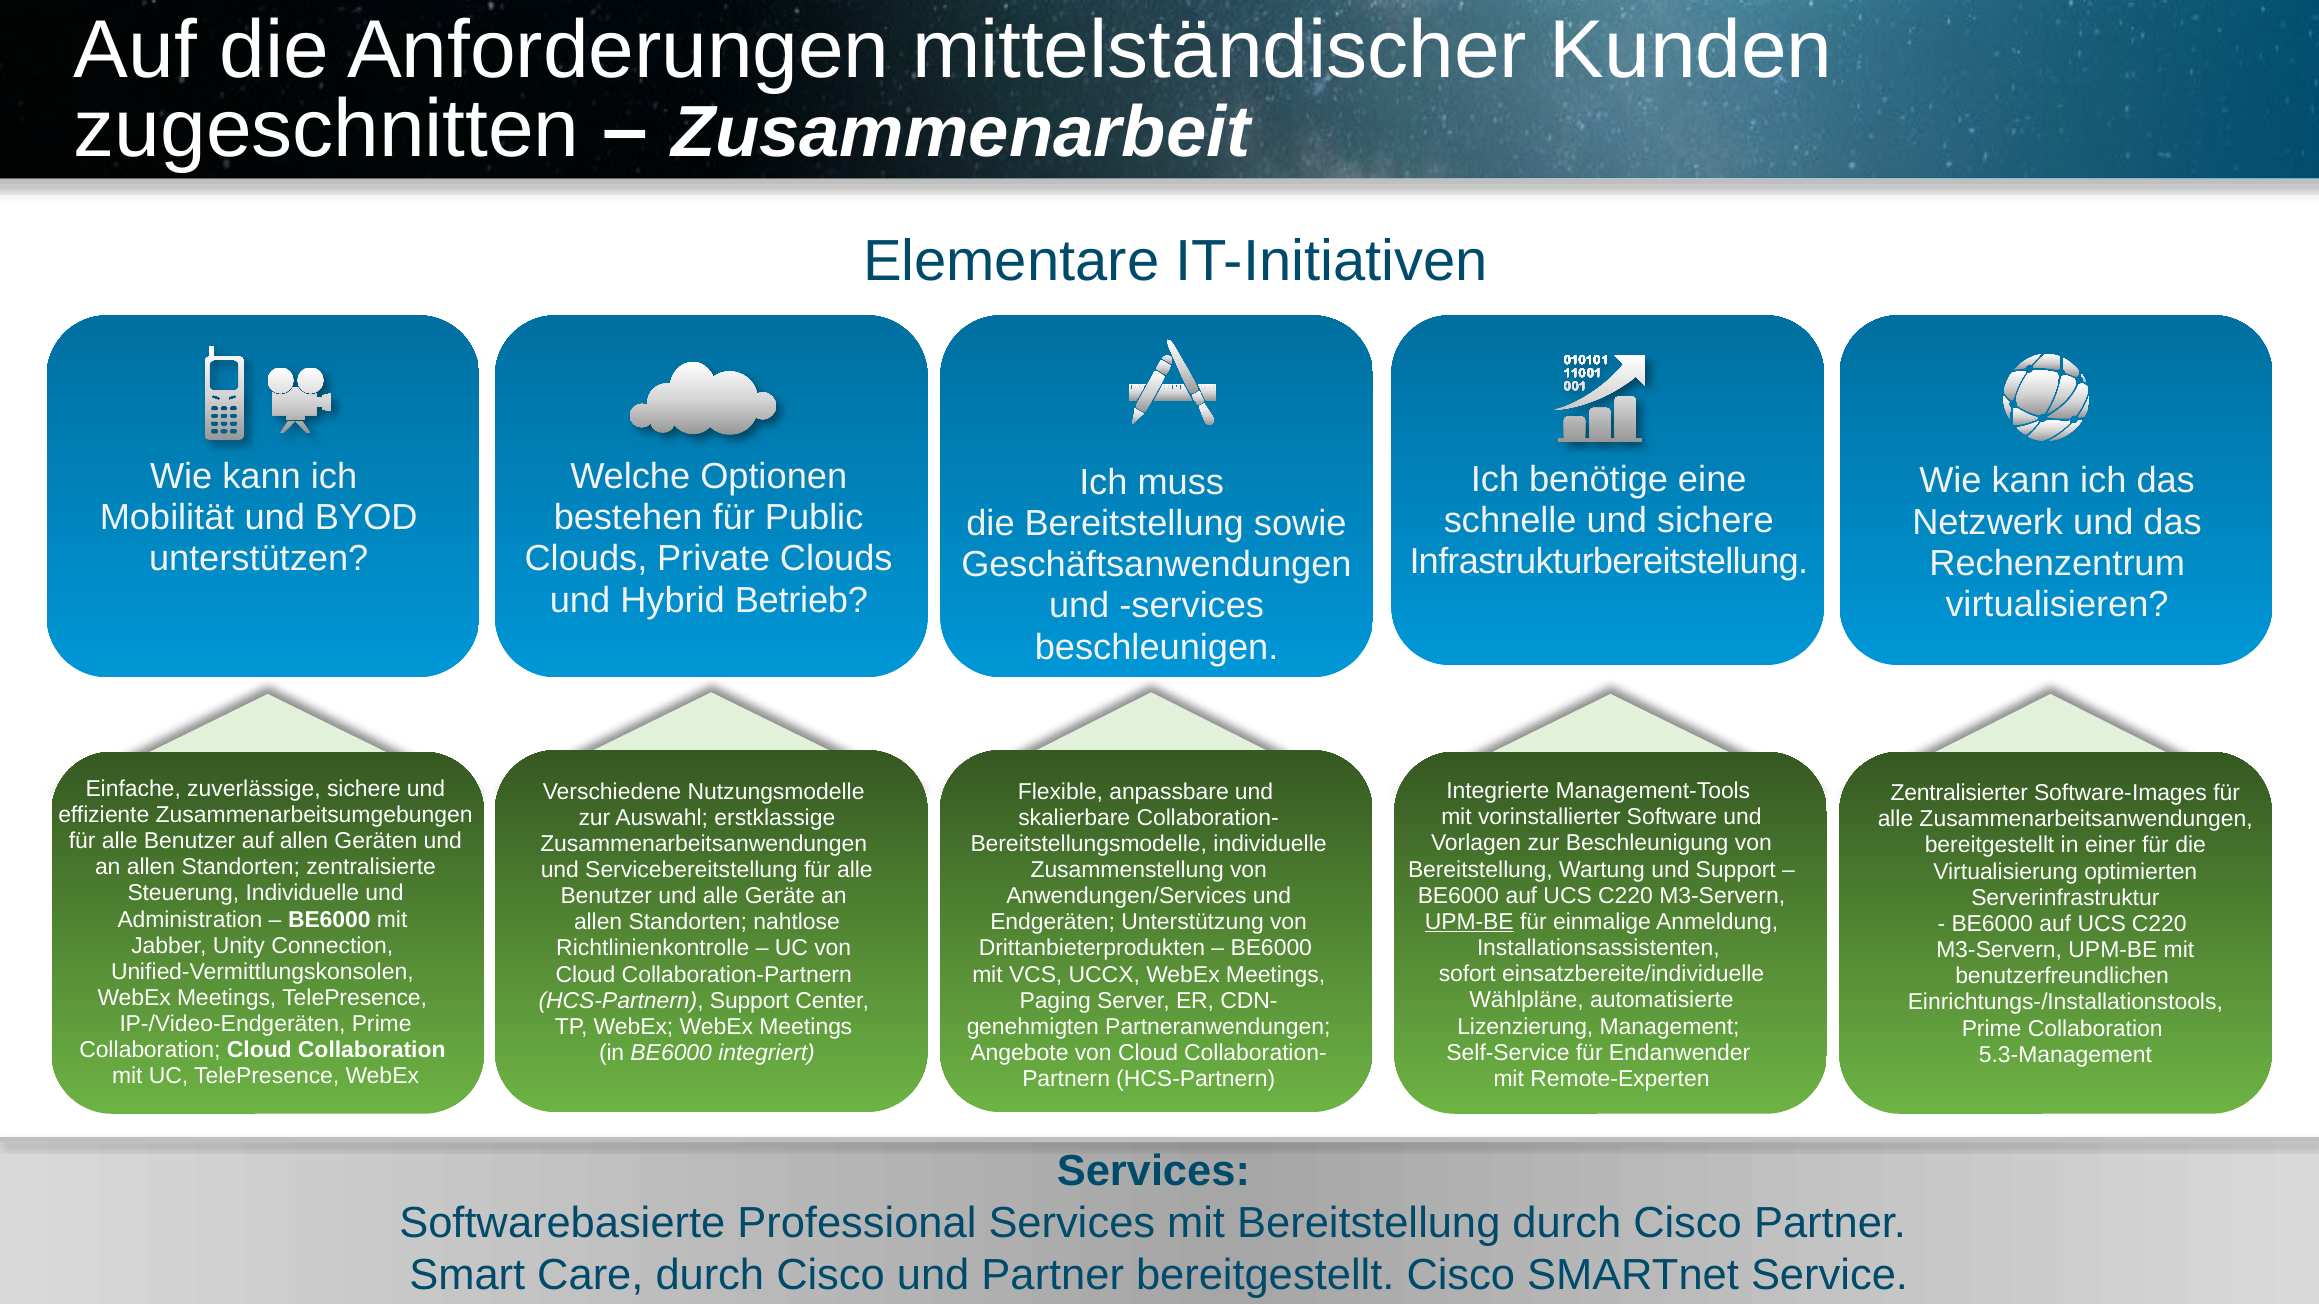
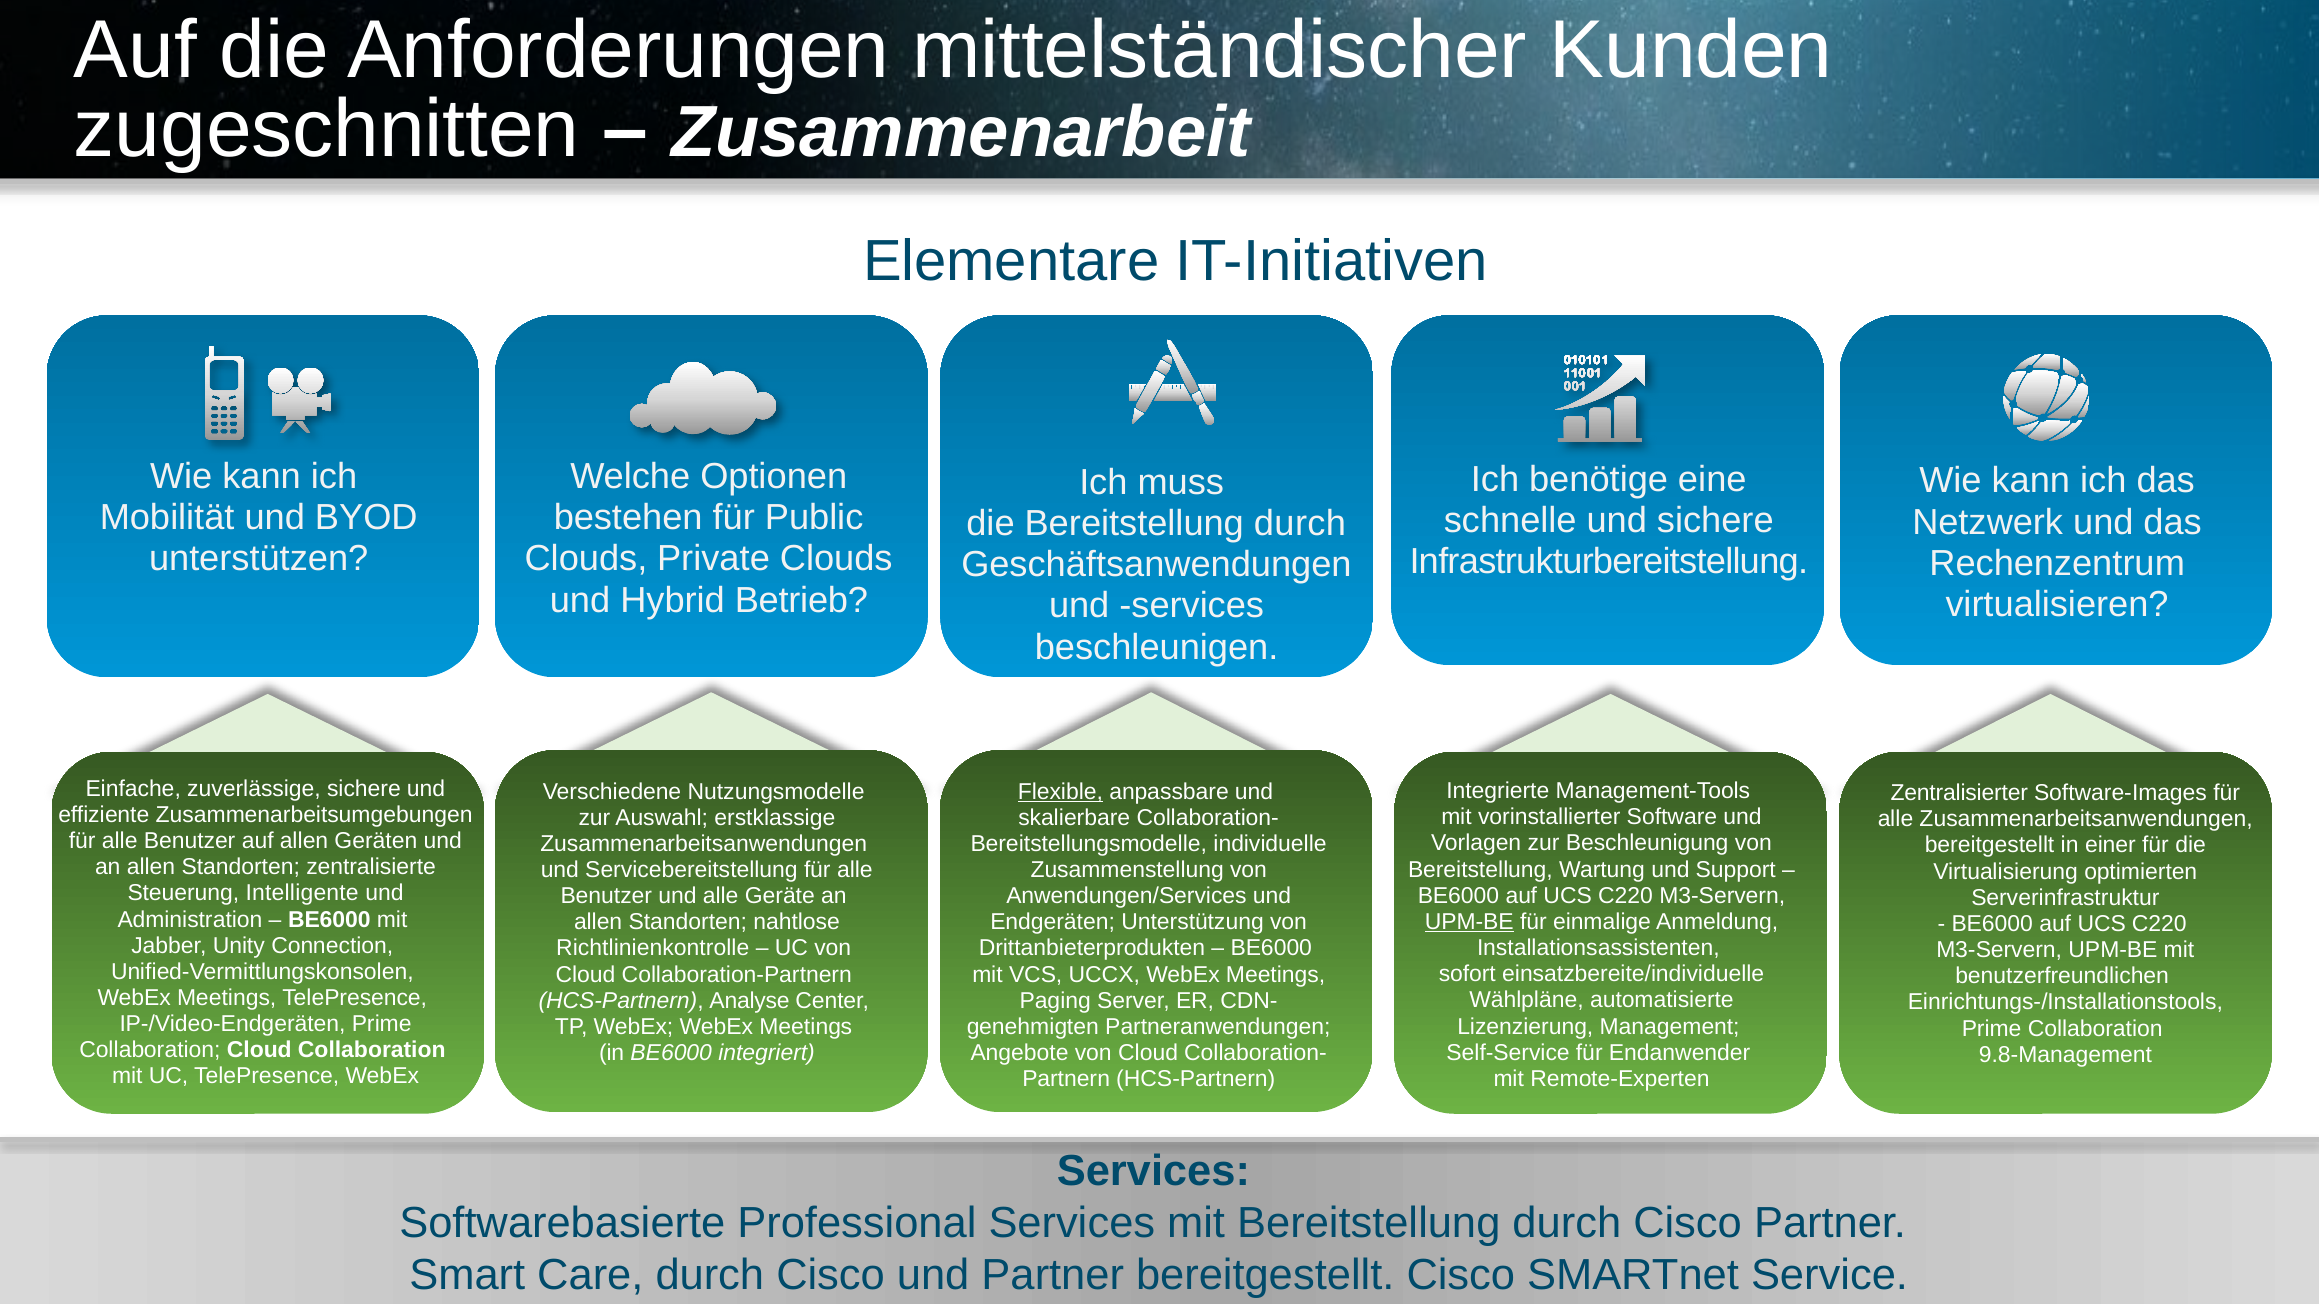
die Bereitstellung sowie: sowie -> durch
Flexible underline: none -> present
Steuerung Individuelle: Individuelle -> Intelligente
HCS-Partnern Support: Support -> Analyse
5.3-Management: 5.3-Management -> 9.8-Management
